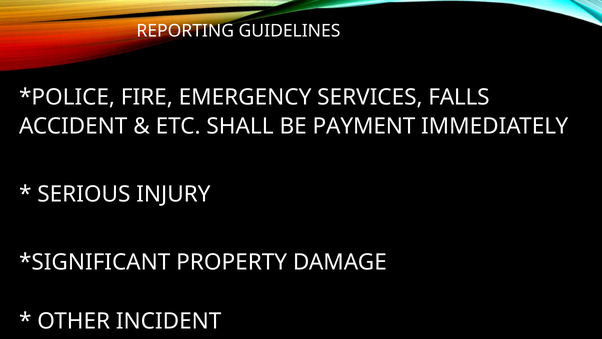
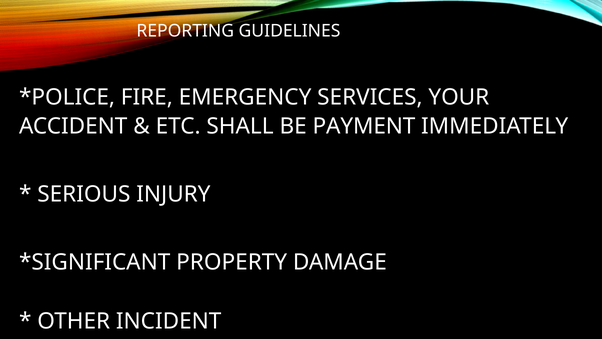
FALLS: FALLS -> YOUR
